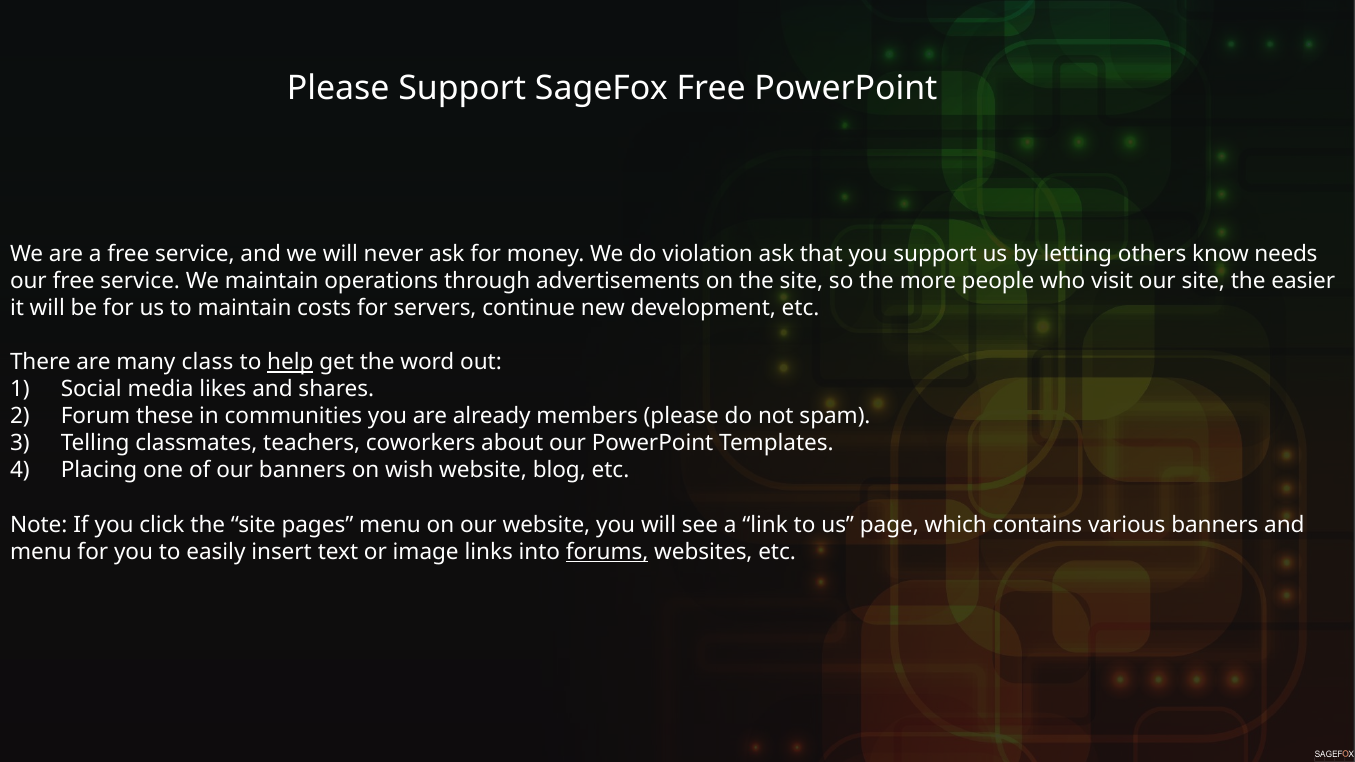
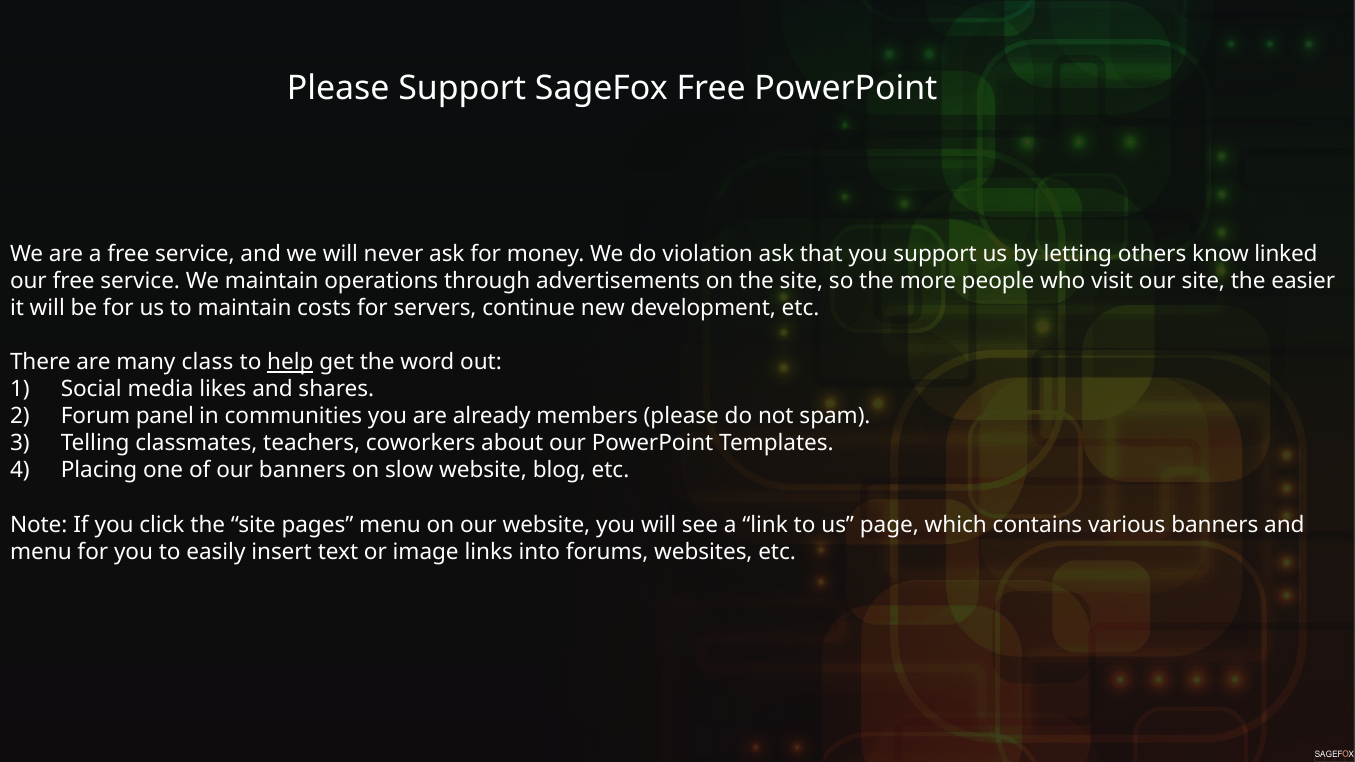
needs: needs -> linked
these: these -> panel
wish: wish -> slow
forums underline: present -> none
